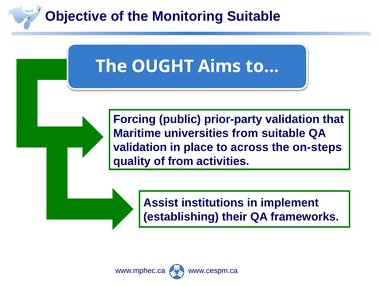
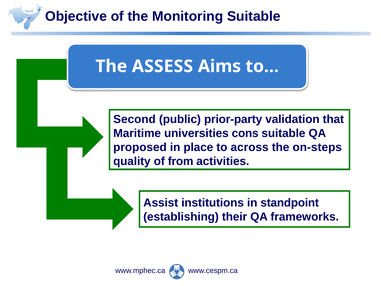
OUGHT: OUGHT -> ASSESS
Forcing: Forcing -> Second
universities from: from -> cons
validation at (140, 147): validation -> proposed
implement: implement -> standpoint
